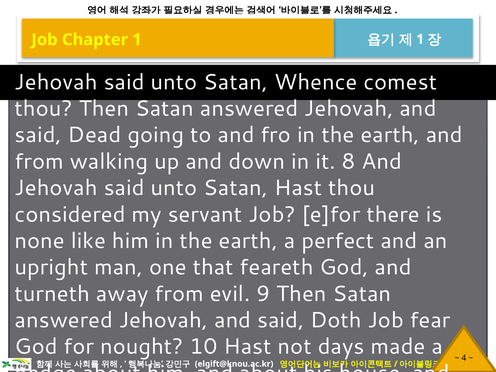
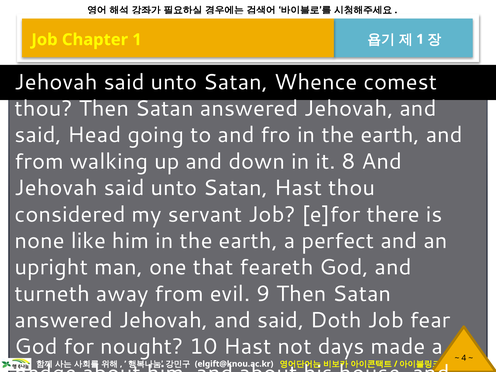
Dead: Dead -> Head
